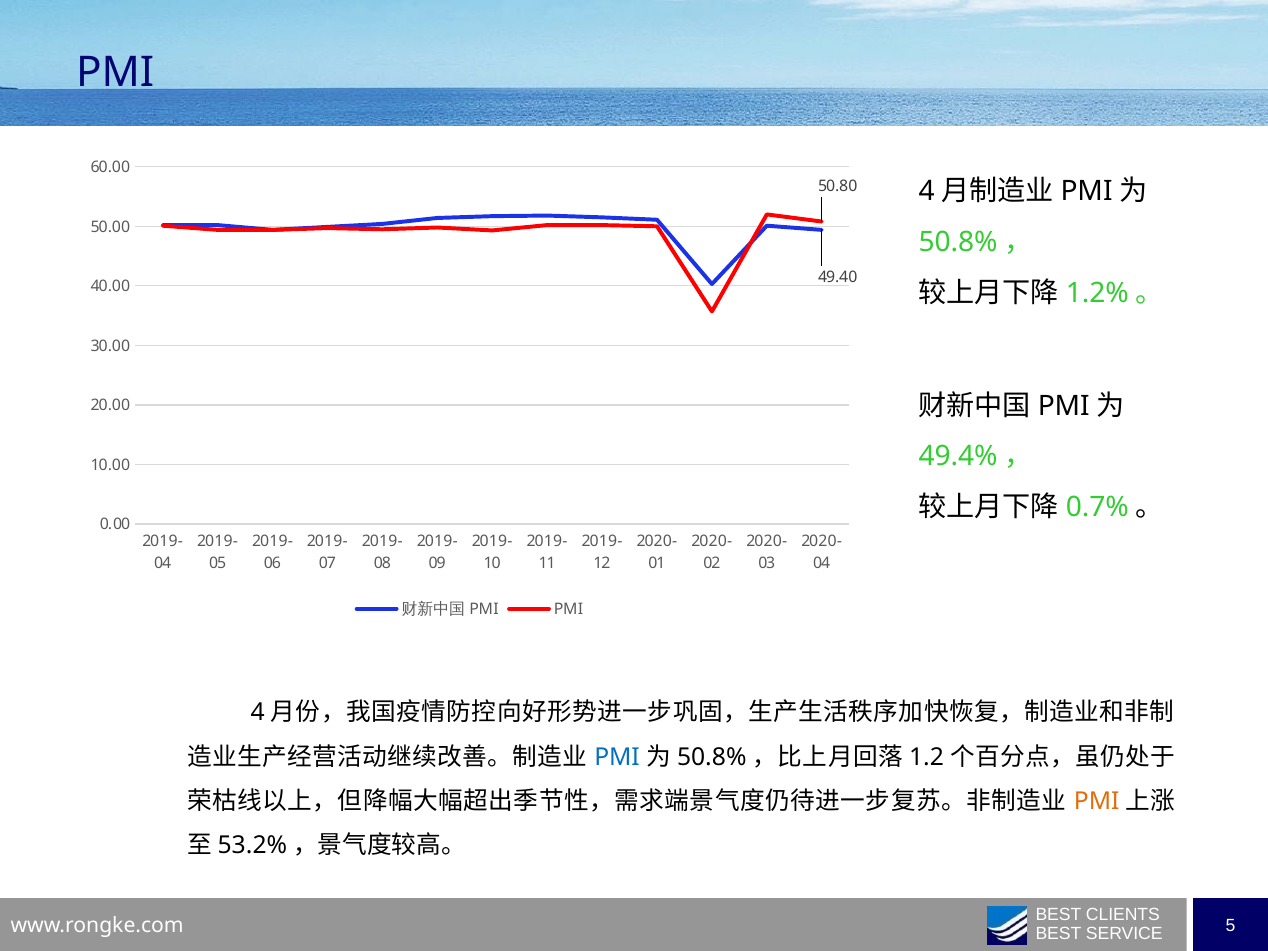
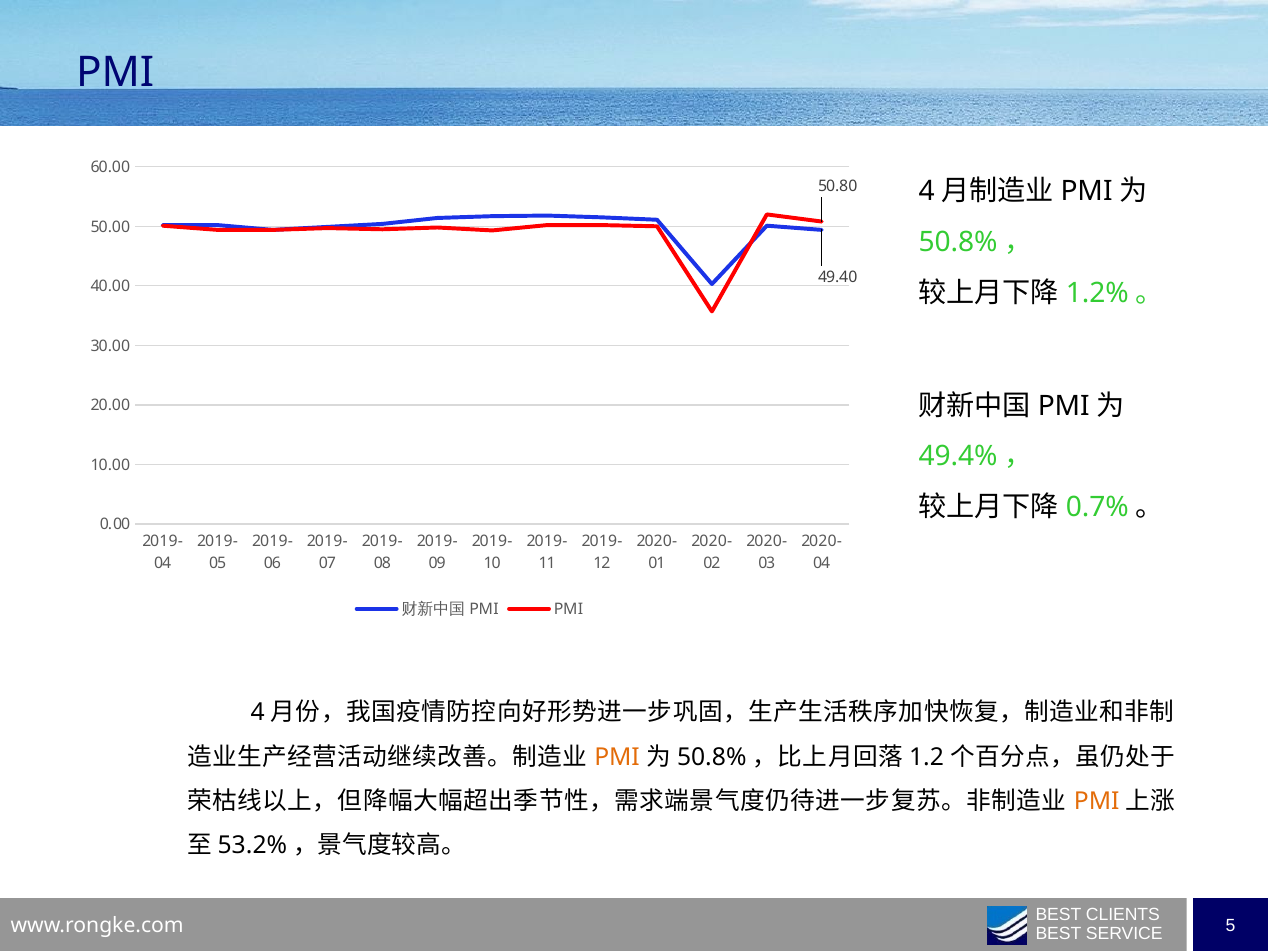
PMI at (617, 757) colour: blue -> orange
